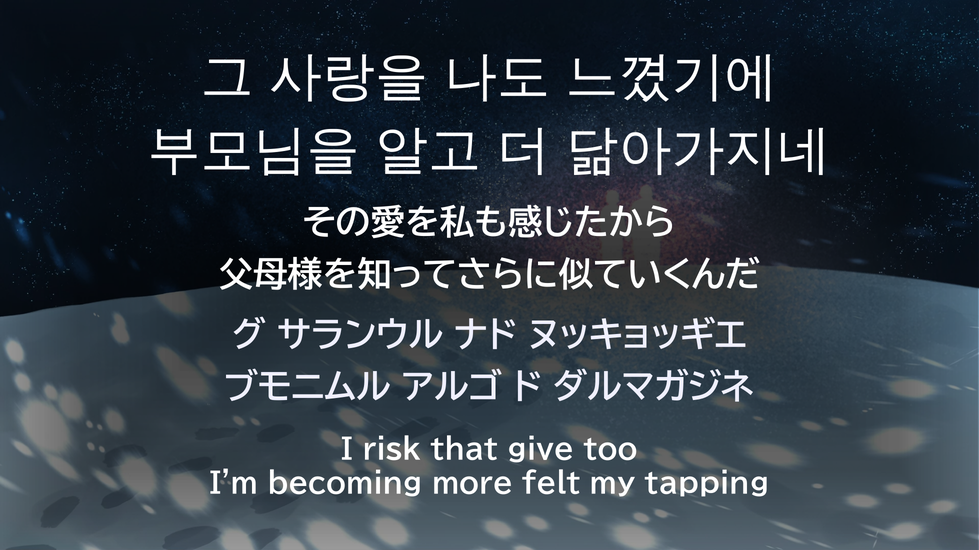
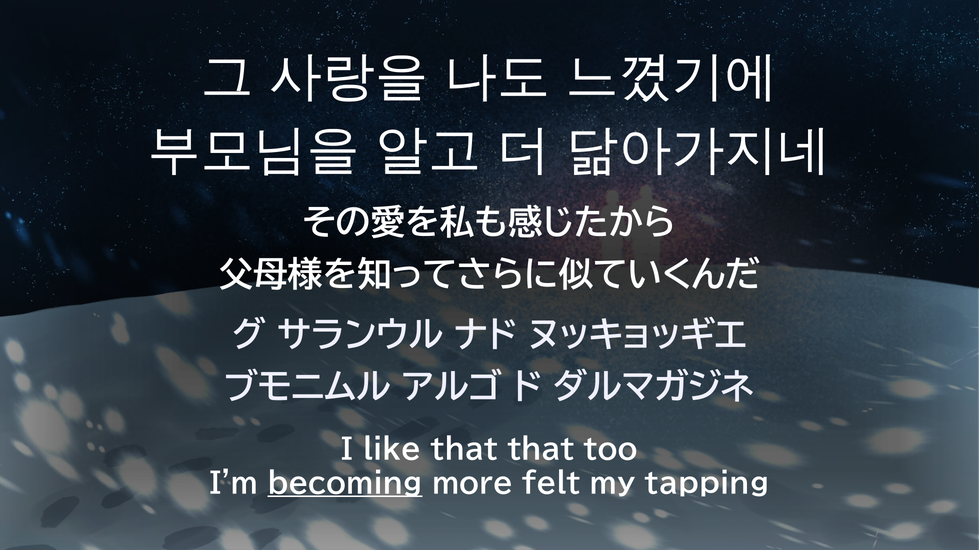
risk: risk -> like
that give: give -> that
becoming underline: none -> present
